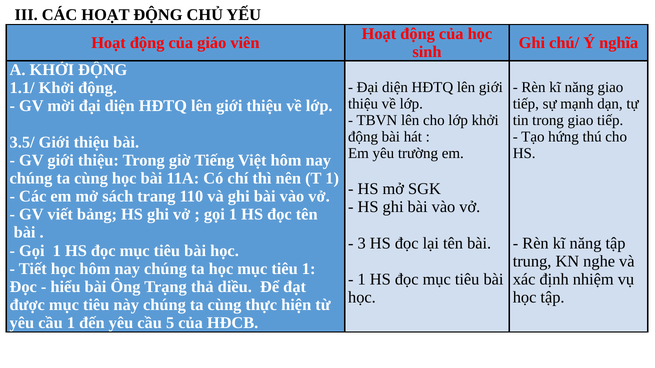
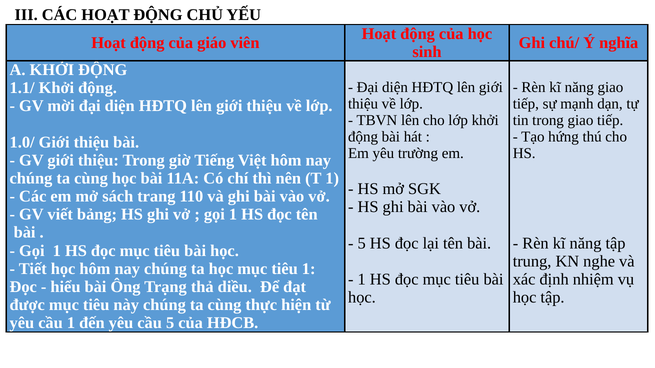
3.5/: 3.5/ -> 1.0/
3 at (362, 244): 3 -> 5
